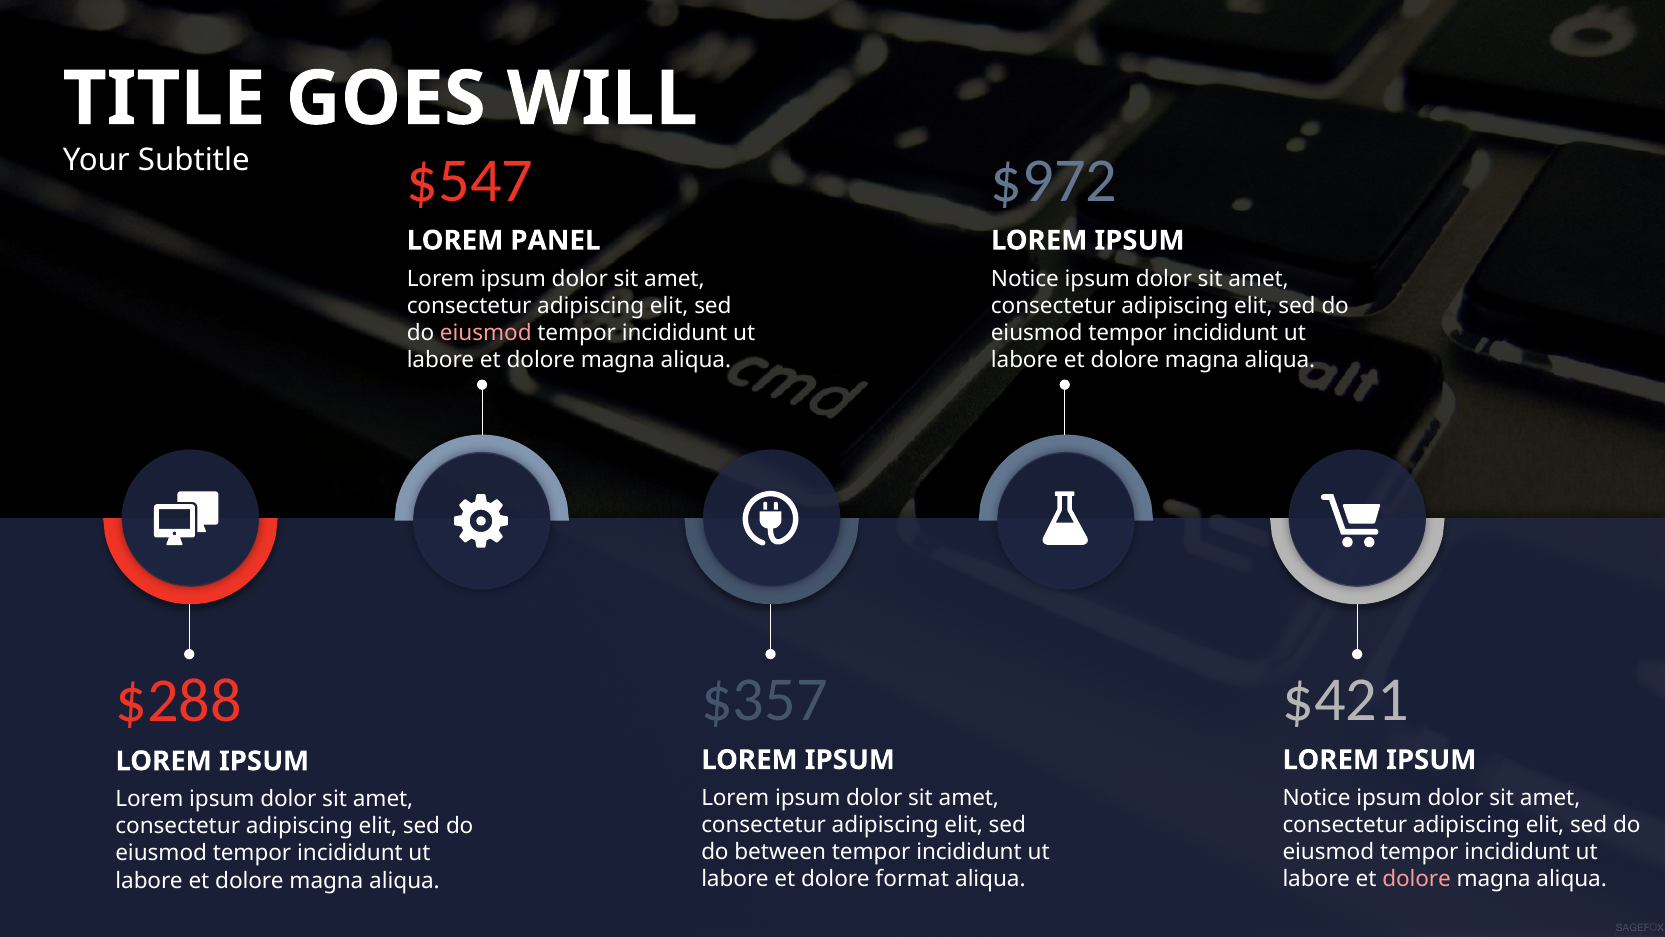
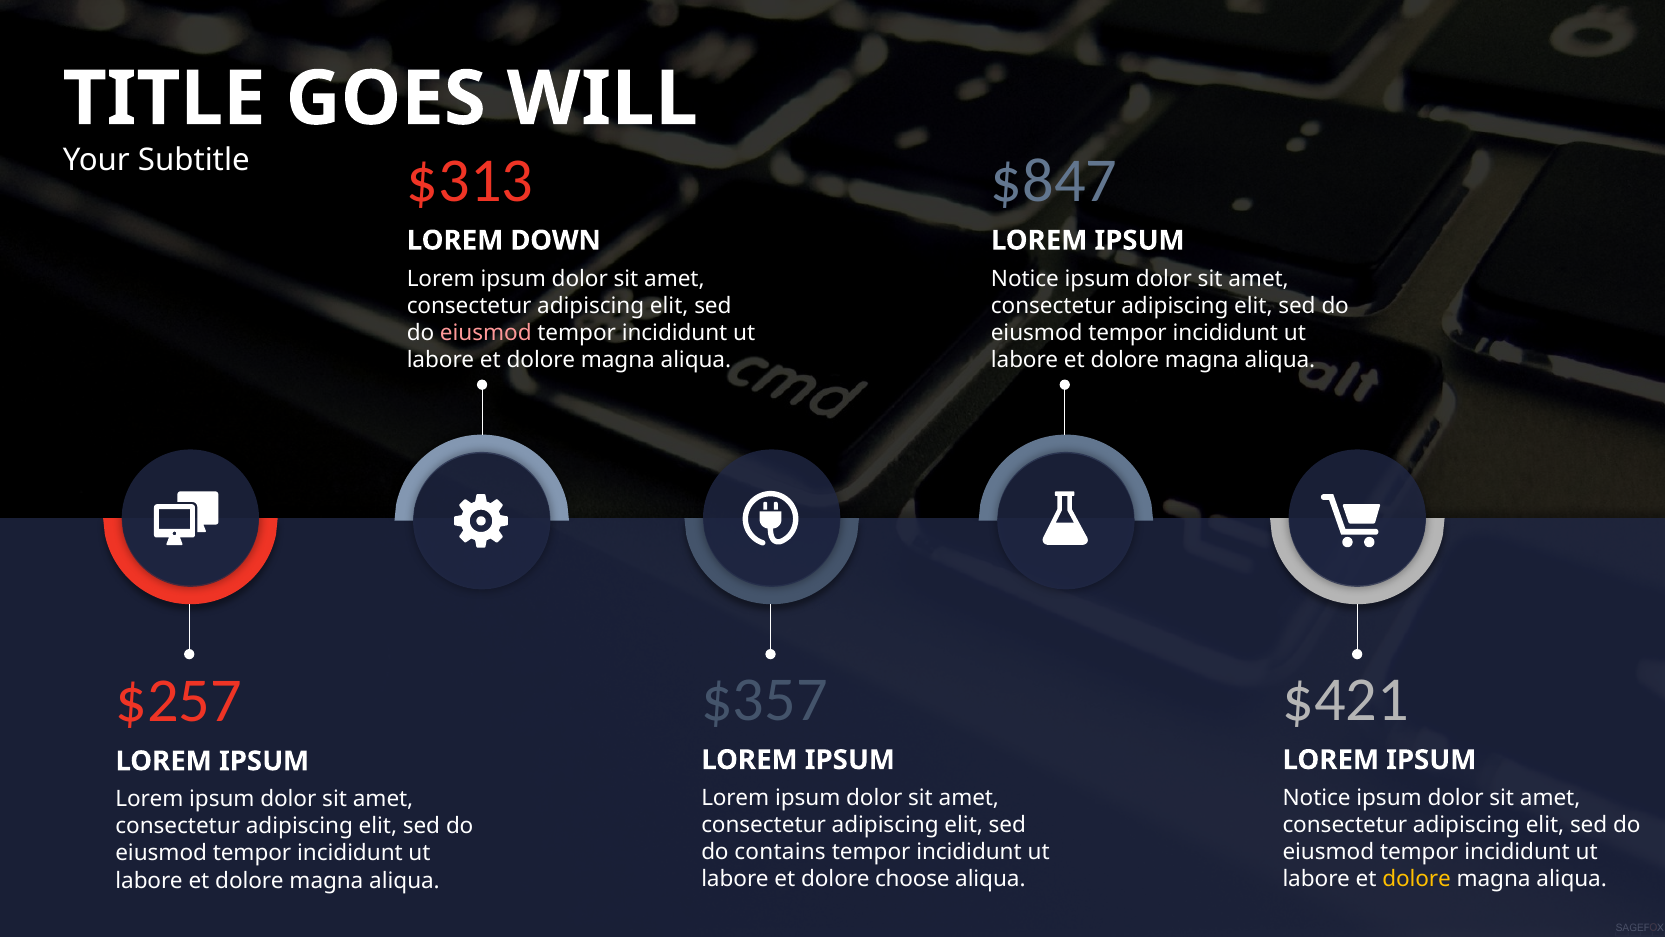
$547: $547 -> $313
$972: $972 -> $847
PANEL: PANEL -> DOWN
$288: $288 -> $257
between: between -> contains
format: format -> choose
dolore at (1417, 879) colour: pink -> yellow
